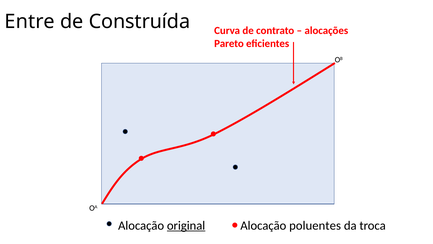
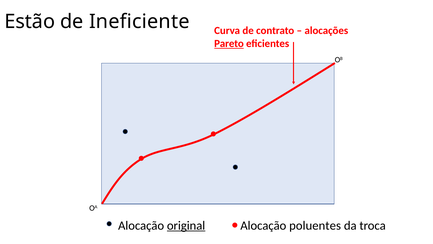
Entre: Entre -> Estão
Construída: Construída -> Ineficiente
Pareto underline: none -> present
